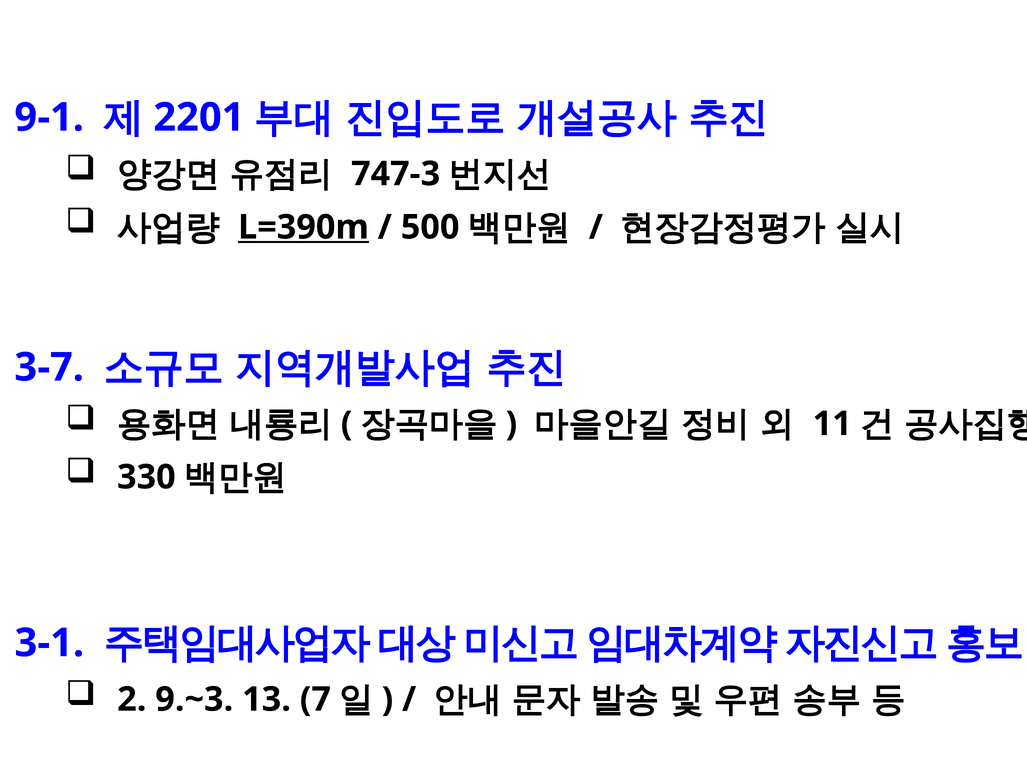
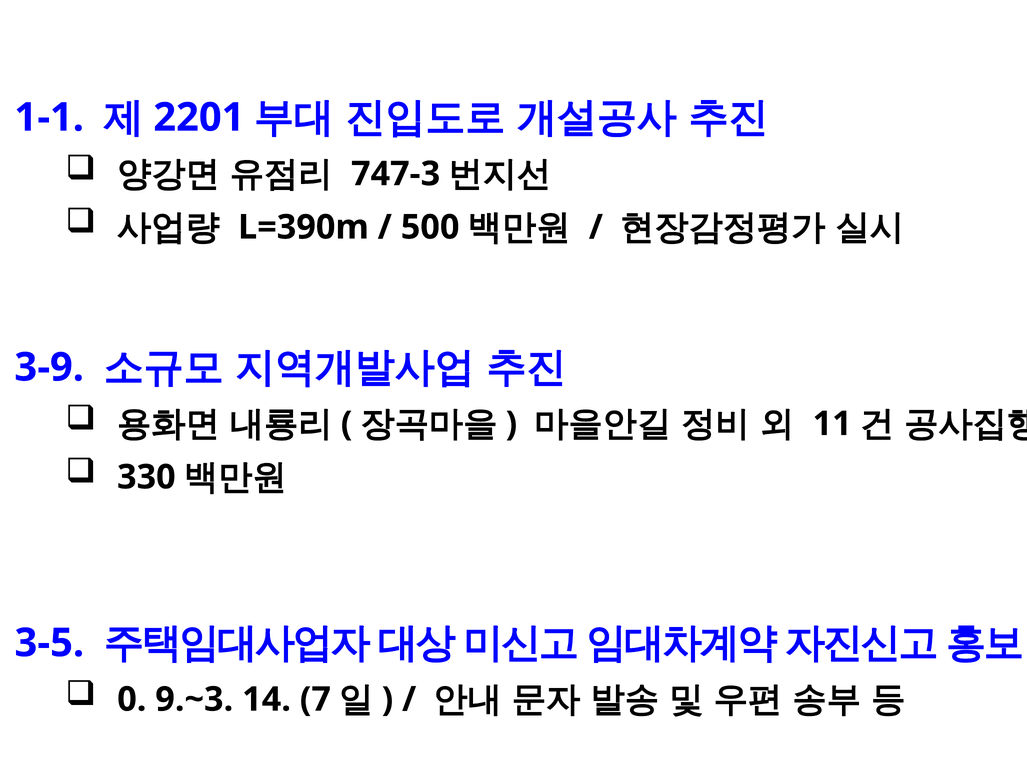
9-1: 9-1 -> 1-1
L=390m underline: present -> none
3-7: 3-7 -> 3-9
3-1: 3-1 -> 3-5
2: 2 -> 0
13: 13 -> 14
